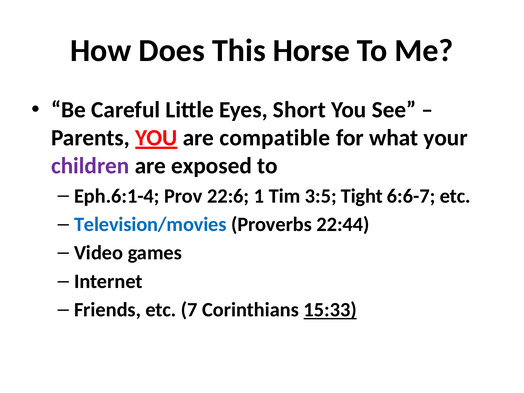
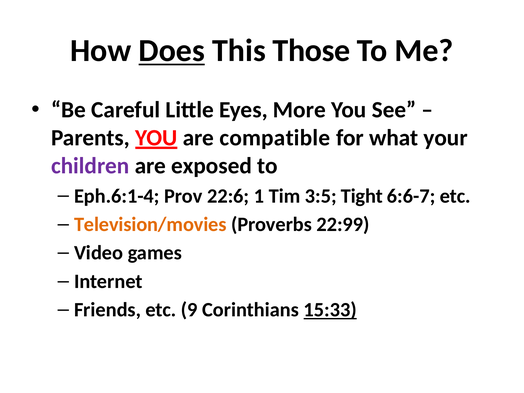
Does underline: none -> present
Horse: Horse -> Those
Short: Short -> More
Television/movies colour: blue -> orange
22:44: 22:44 -> 22:99
7: 7 -> 9
